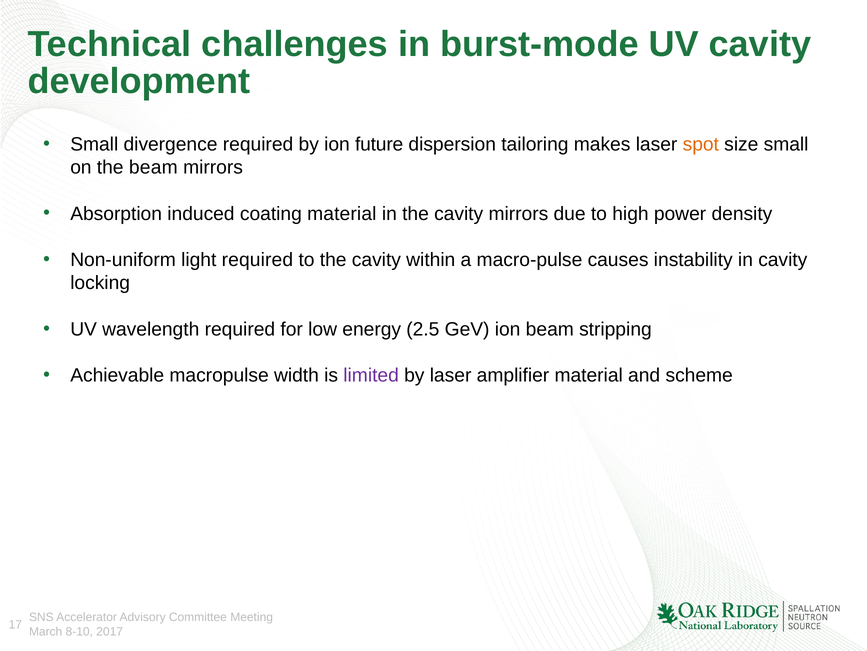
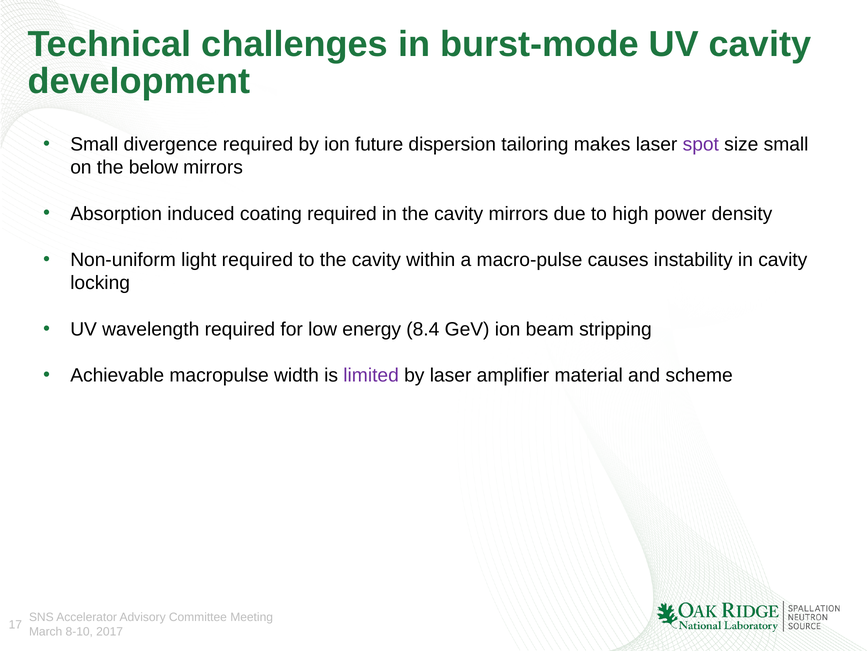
spot colour: orange -> purple
the beam: beam -> below
coating material: material -> required
2.5: 2.5 -> 8.4
